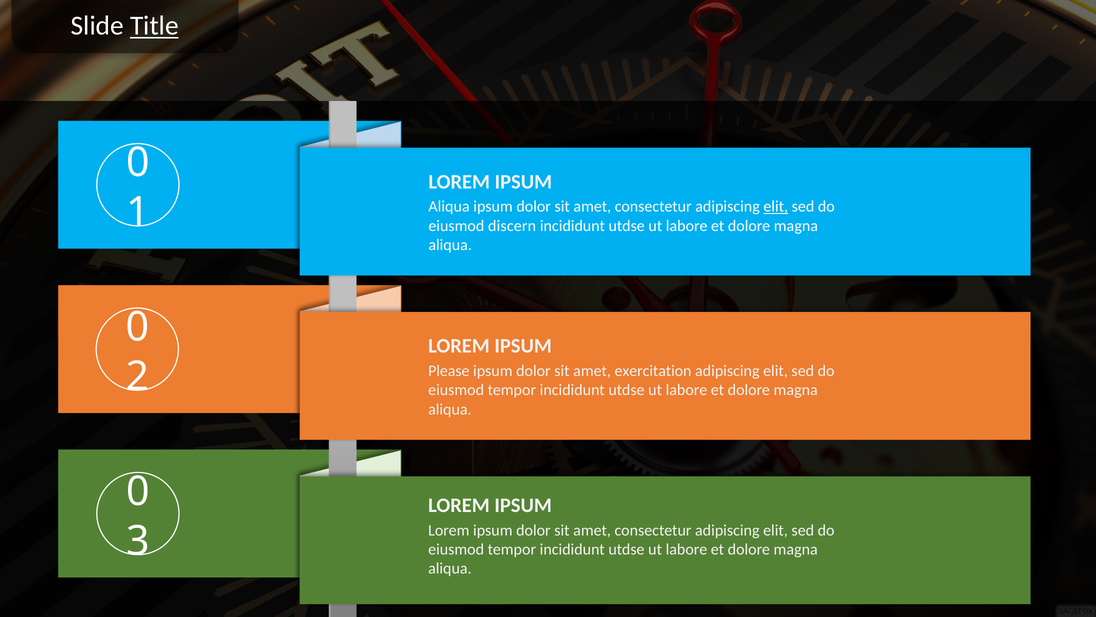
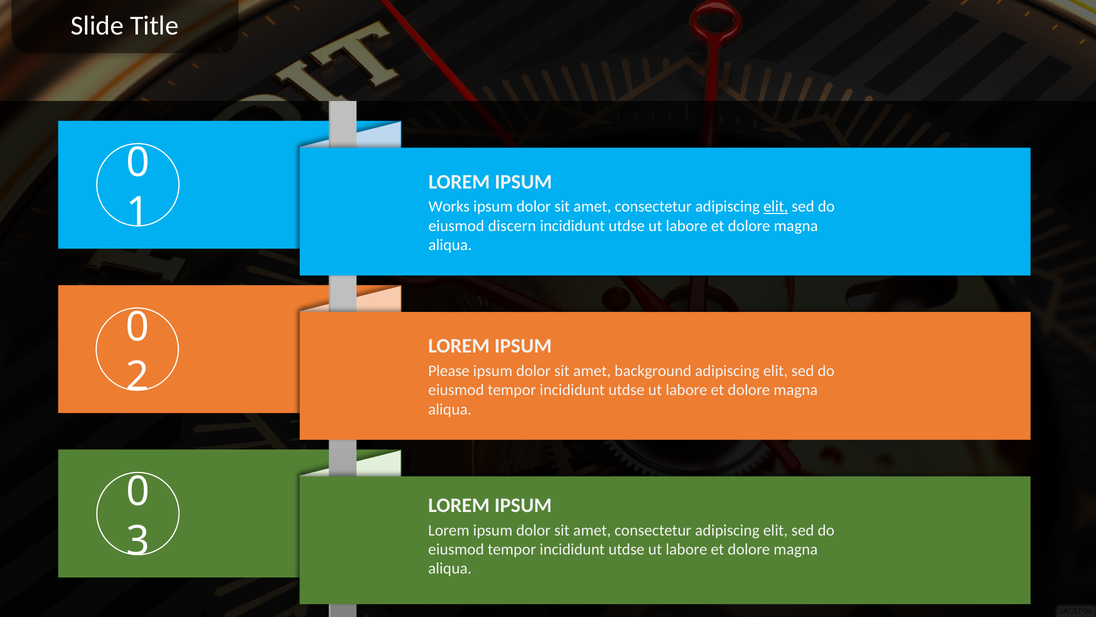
Title underline: present -> none
Aliqua at (449, 206): Aliqua -> Works
exercitation: exercitation -> background
